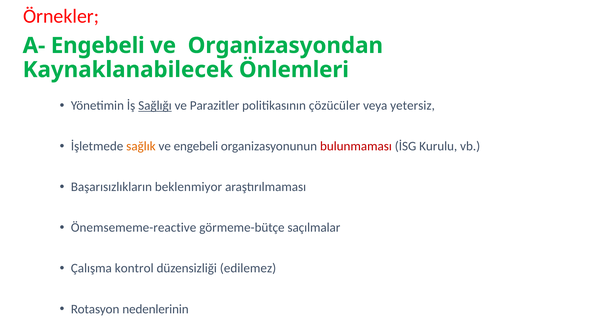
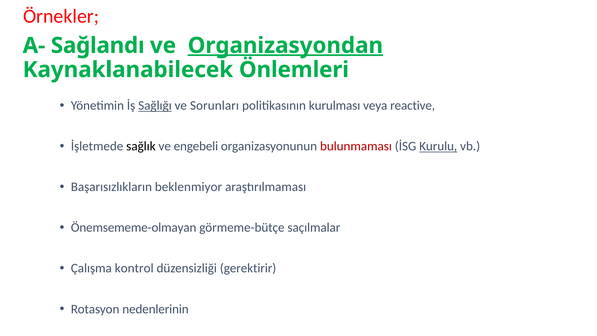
A- Engebeli: Engebeli -> Sağlandı
Organizasyondan underline: none -> present
Parazitler: Parazitler -> Sorunları
çözücüler: çözücüler -> kurulması
yetersiz: yetersiz -> reactive
sağlık colour: orange -> black
Kurulu underline: none -> present
Önemsememe-reactive: Önemsememe-reactive -> Önemsememe-olmayan
edilemez: edilemez -> gerektirir
